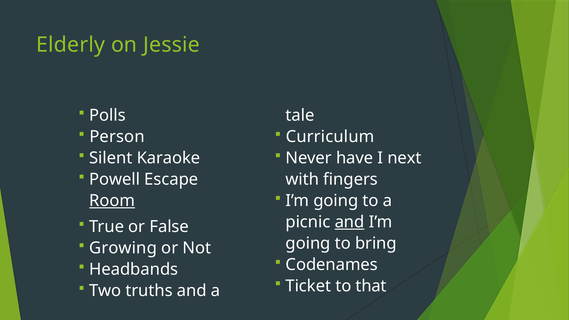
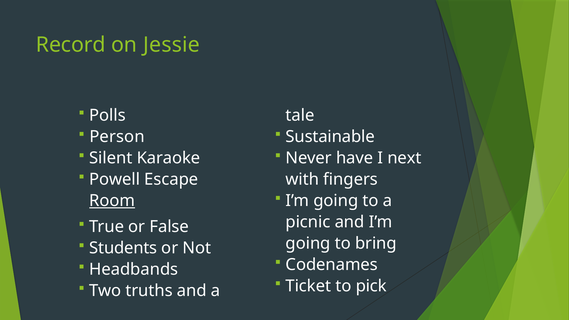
Elderly: Elderly -> Record
Curriculum: Curriculum -> Sustainable
and at (350, 222) underline: present -> none
Growing: Growing -> Students
that: that -> pick
